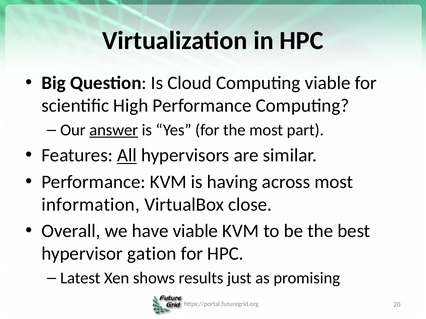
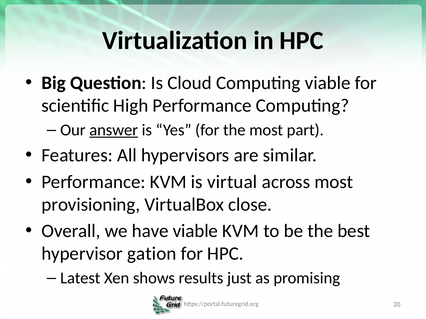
All underline: present -> none
having: having -> virtual
information: information -> provisioning
